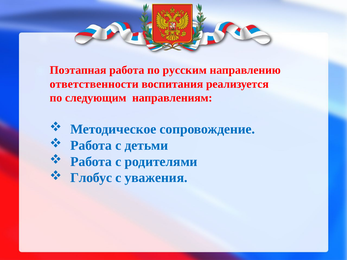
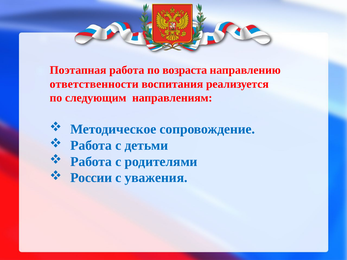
русским: русским -> возраста
Глобус: Глобус -> России
